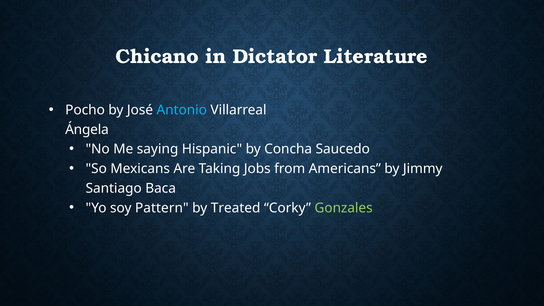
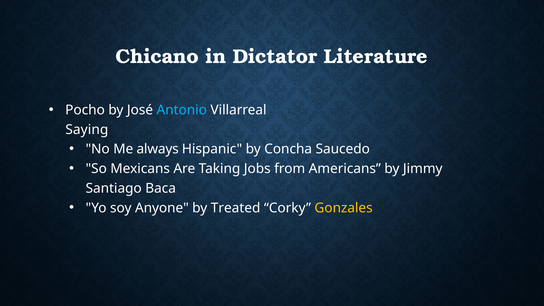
Ángela: Ángela -> Saying
saying: saying -> always
Pattern: Pattern -> Anyone
Gonzales colour: light green -> yellow
